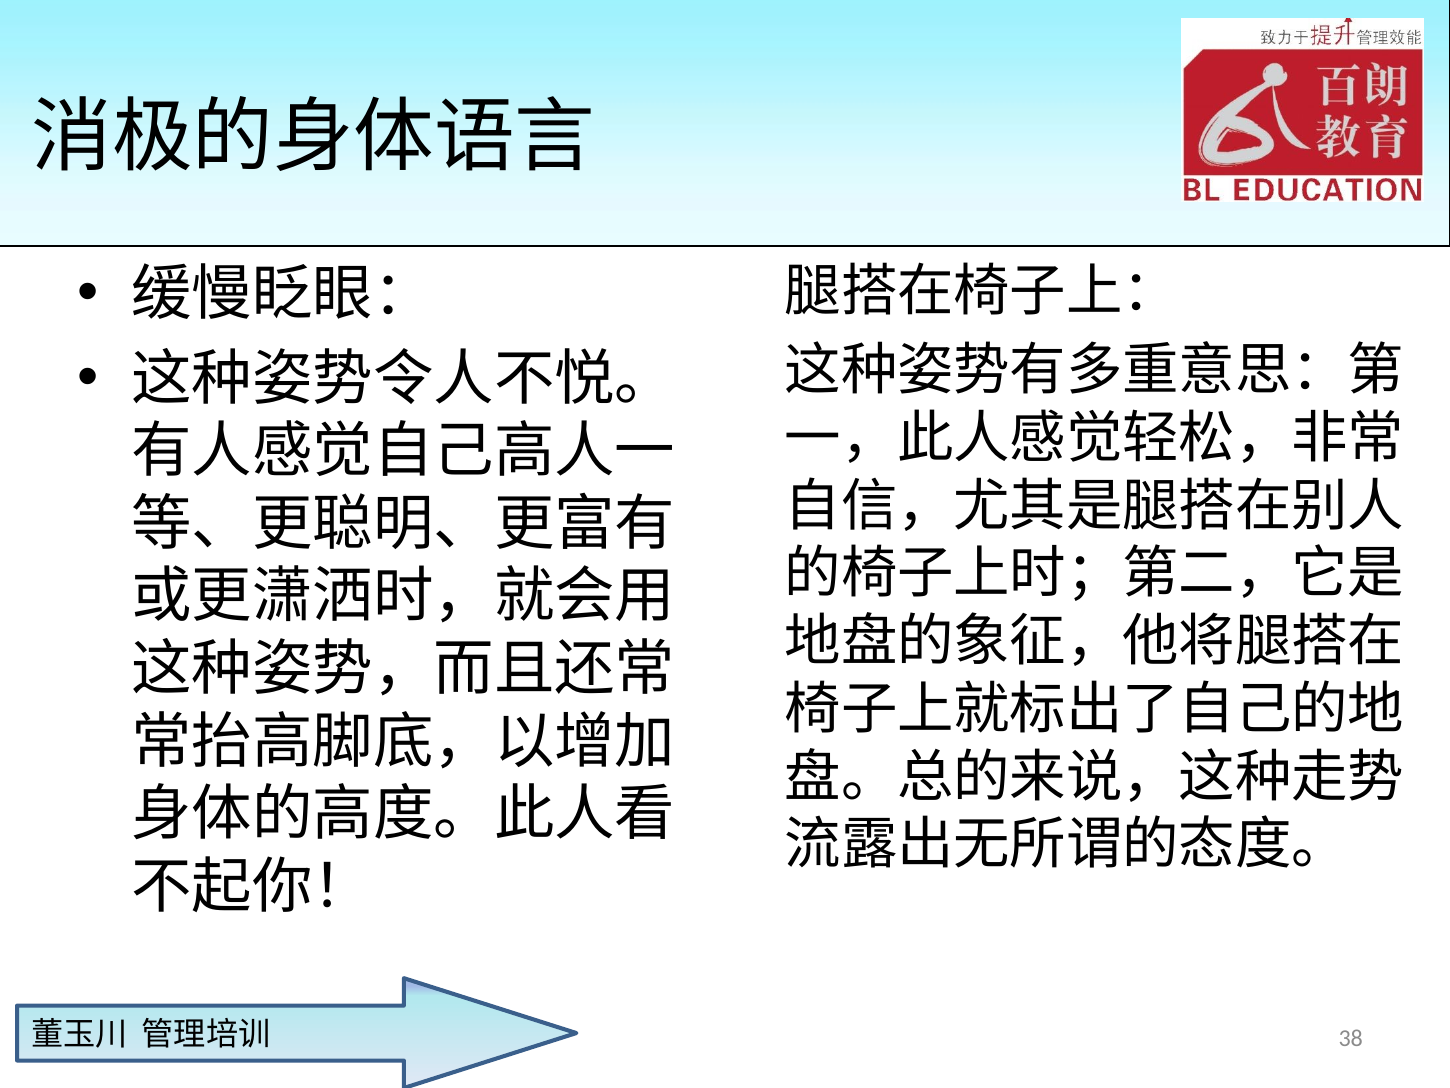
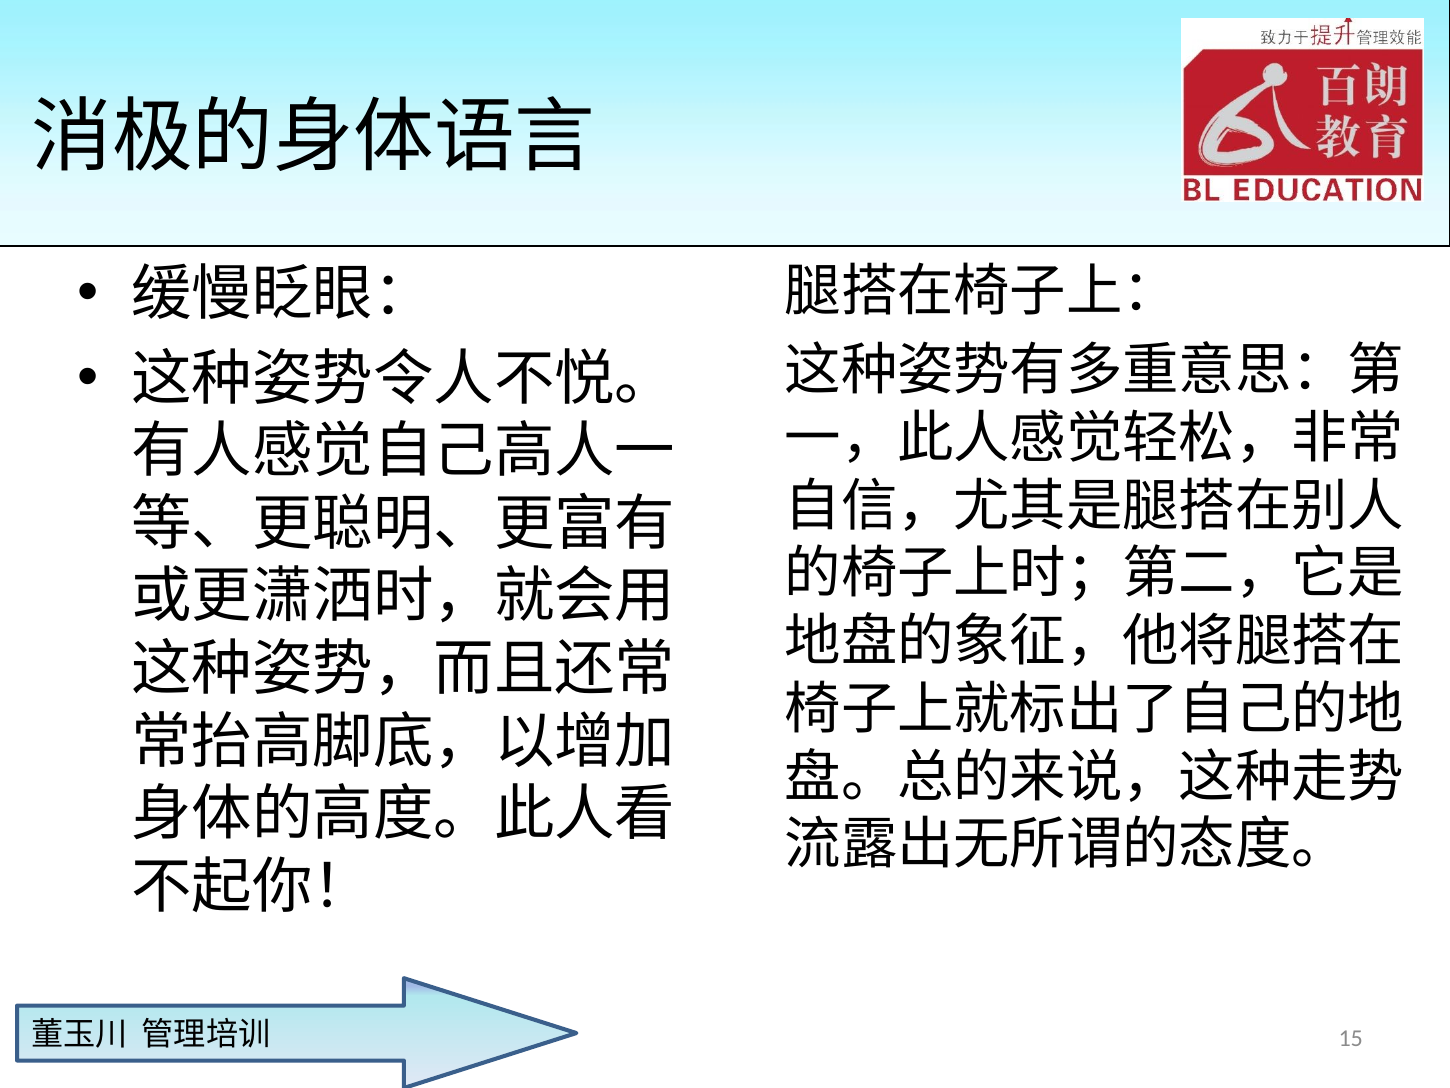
38: 38 -> 15
